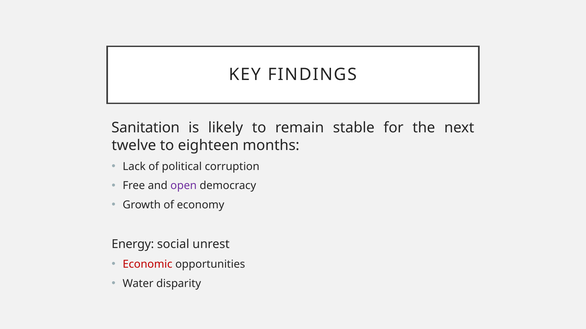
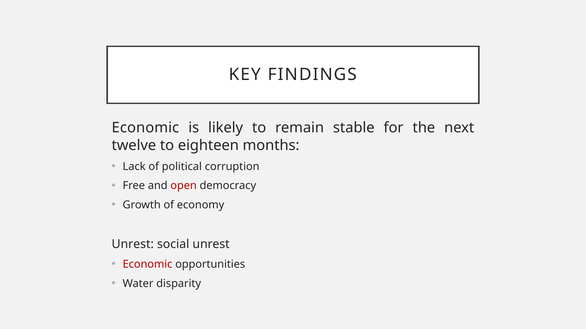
Sanitation at (146, 128): Sanitation -> Economic
open colour: purple -> red
Energy at (133, 245): Energy -> Unrest
